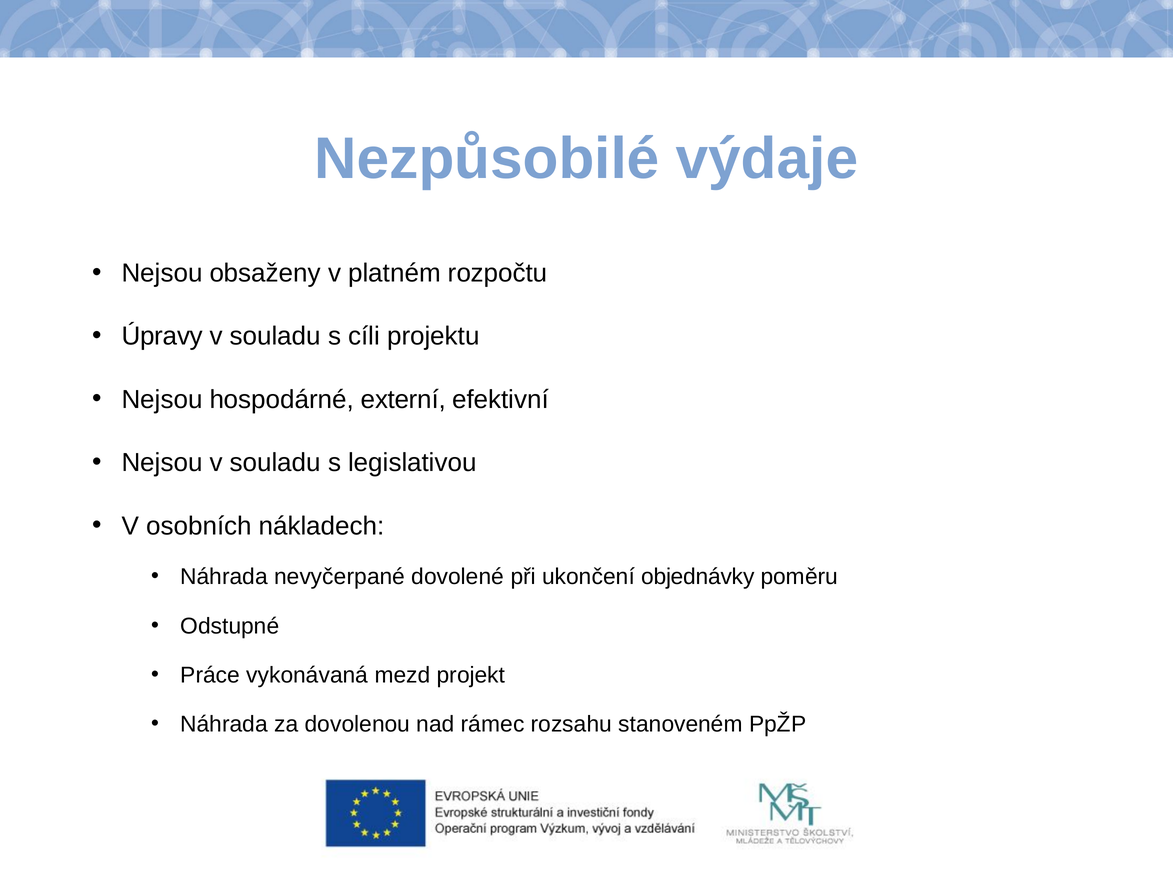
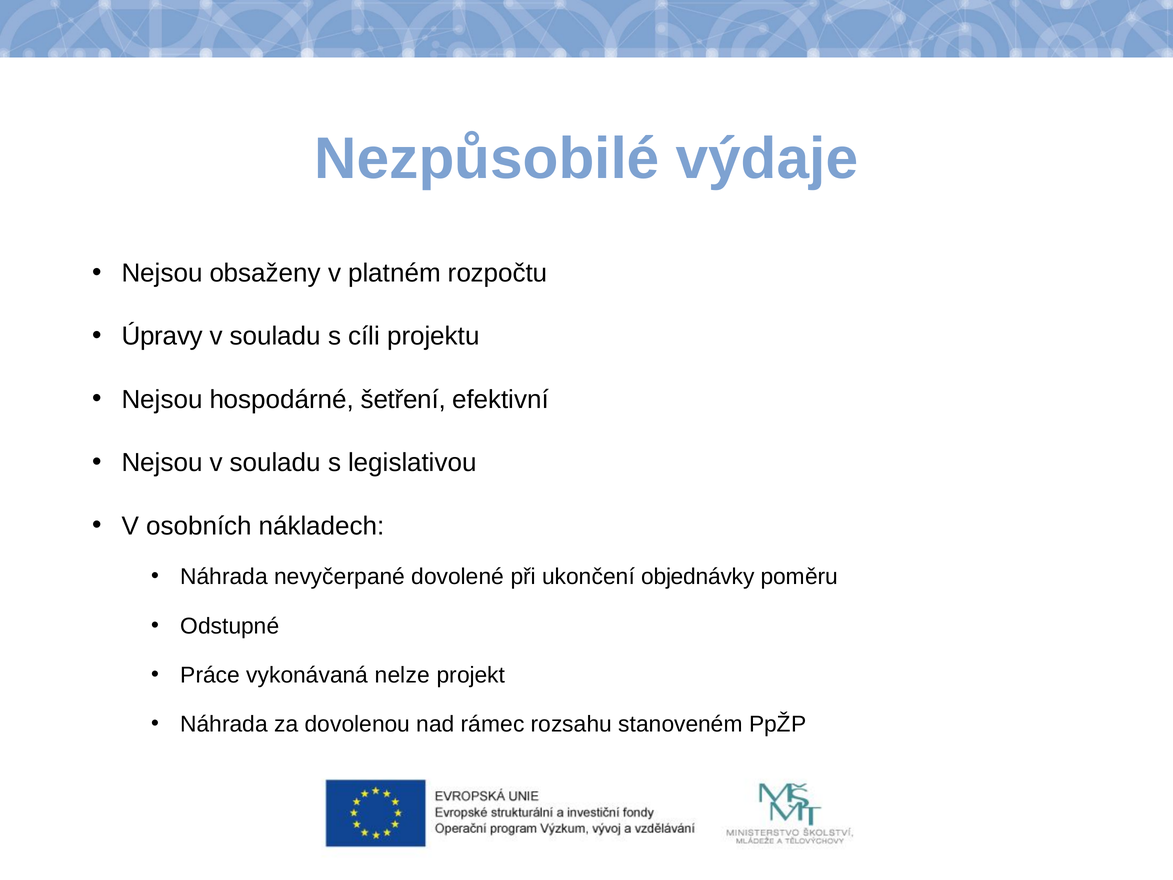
externí: externí -> šetření
mezd: mezd -> nelze
